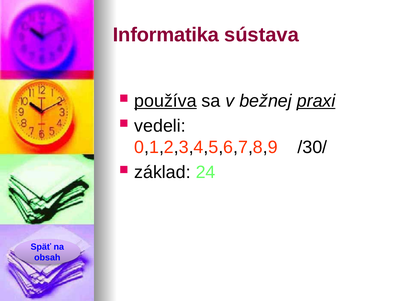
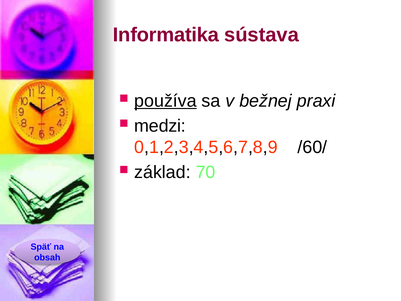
praxi underline: present -> none
vedeli: vedeli -> medzi
/30/: /30/ -> /60/
24: 24 -> 70
